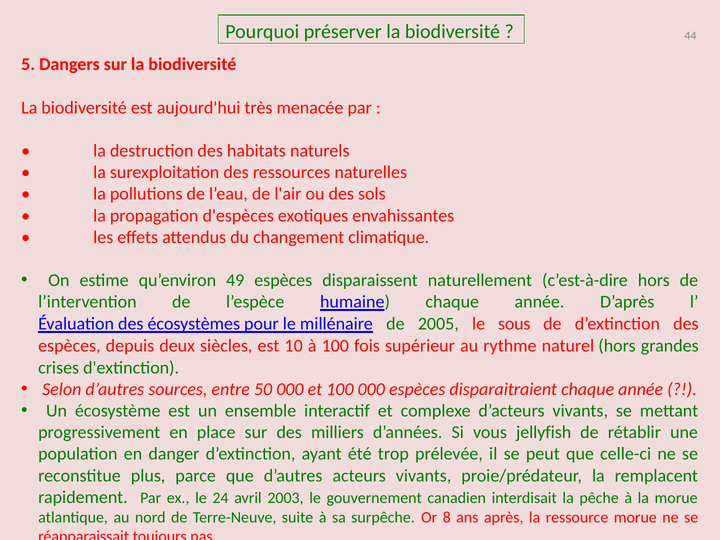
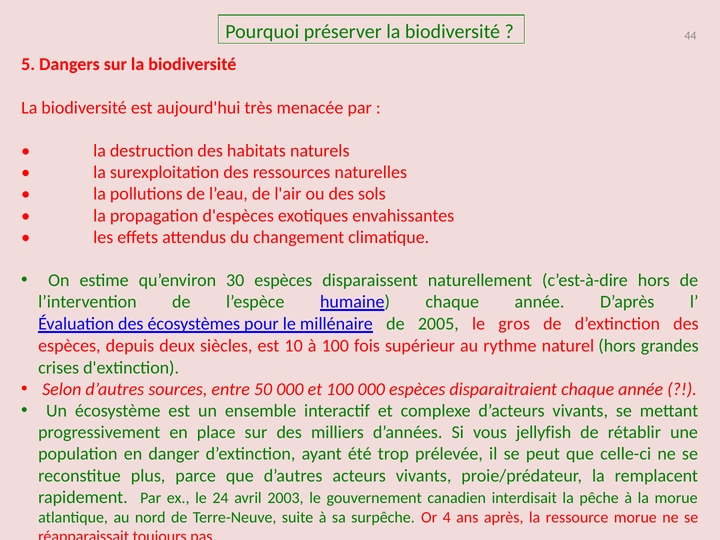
49: 49 -> 30
sous: sous -> gros
8: 8 -> 4
